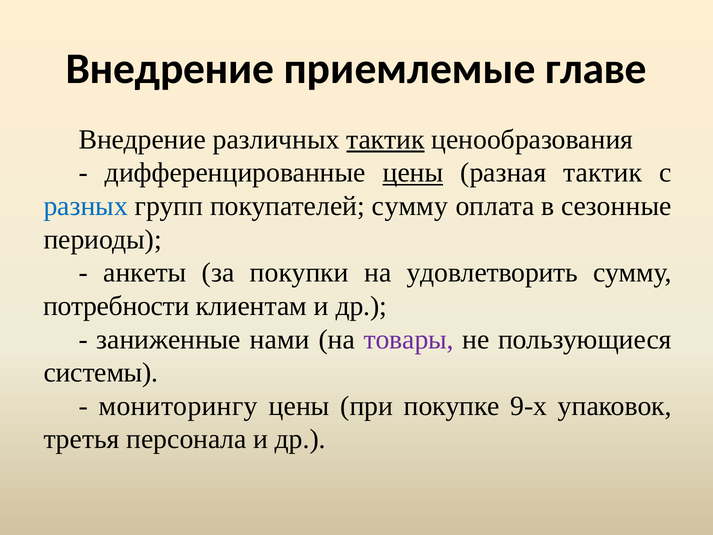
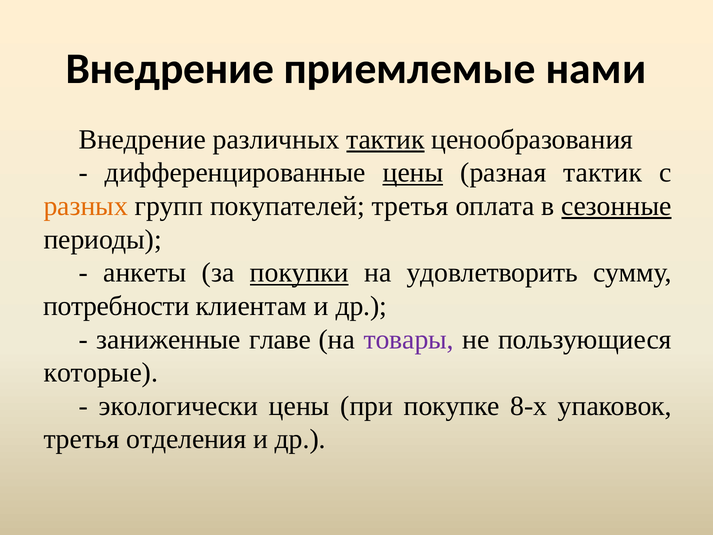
главе: главе -> нами
разных colour: blue -> orange
покупателей сумму: сумму -> третья
сезонные underline: none -> present
покупки underline: none -> present
нами: нами -> главе
системы: системы -> которые
мониторингу: мониторингу -> экологически
9-х: 9-х -> 8-х
персонала: персонала -> отделения
